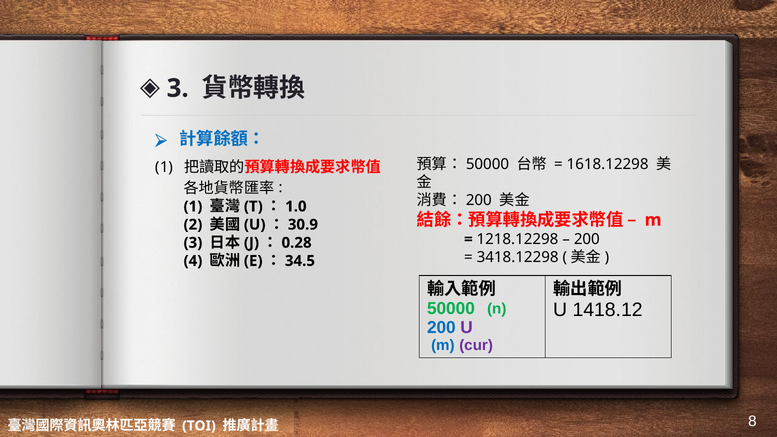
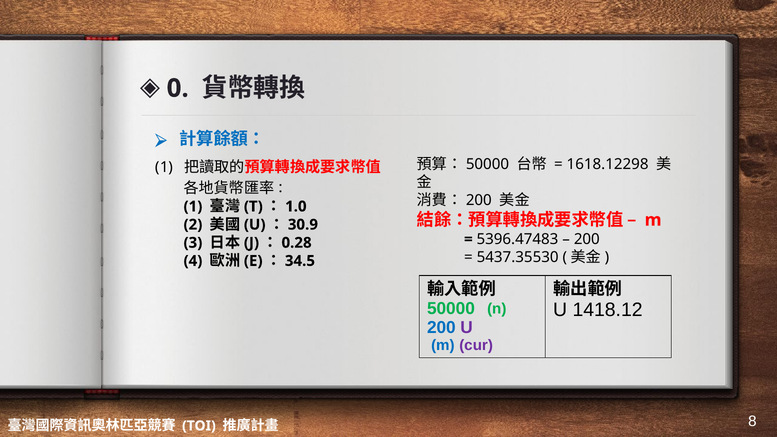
3 at (178, 88): 3 -> 0
1218.12298: 1218.12298 -> 5396.47483
3418.12298: 3418.12298 -> 5437.35530
